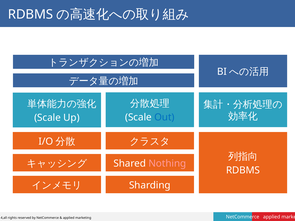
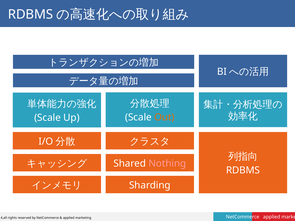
Out colour: blue -> orange
